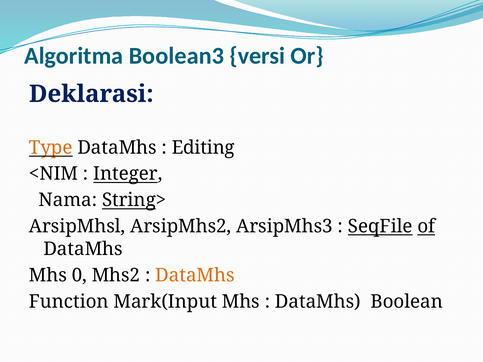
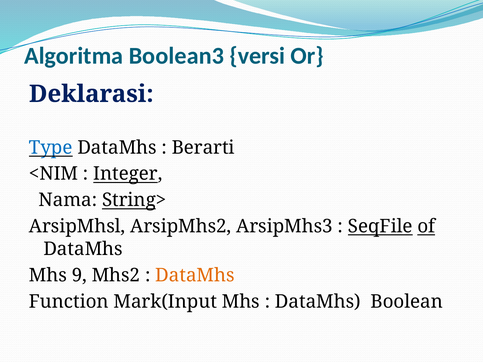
Type colour: orange -> blue
Editing: Editing -> Berarti
0: 0 -> 9
